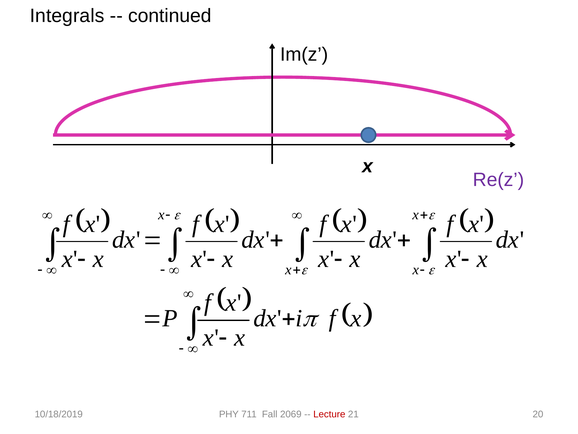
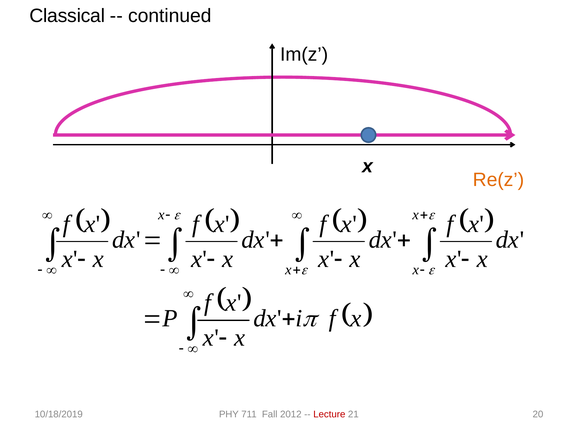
Integrals: Integrals -> Classical
Re(z colour: purple -> orange
2069: 2069 -> 2012
